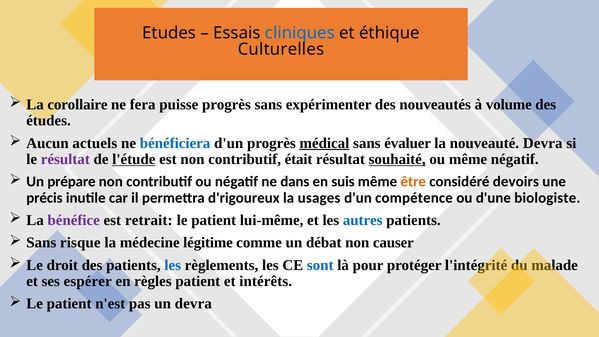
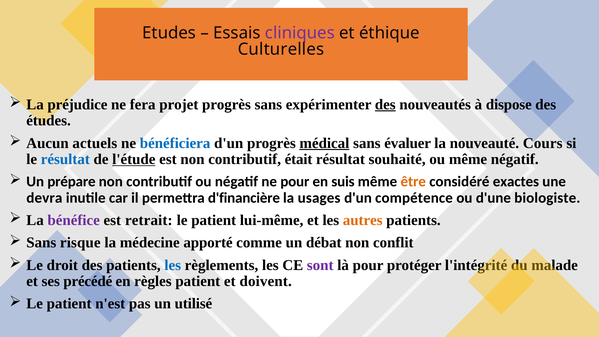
cliniques colour: blue -> purple
corollaire: corollaire -> préjudice
puisse: puisse -> projet
des at (385, 104) underline: none -> present
volume: volume -> dispose
nouveauté Devra: Devra -> Cours
résultat at (65, 159) colour: purple -> blue
souhaité underline: present -> none
ne dans: dans -> pour
devoirs: devoirs -> exactes
précis: précis -> devra
d'rigoureux: d'rigoureux -> d'financière
autres colour: blue -> orange
légitime: légitime -> apporté
causer: causer -> conflit
sont colour: blue -> purple
espérer: espérer -> précédé
intérêts: intérêts -> doivent
un devra: devra -> utilisé
